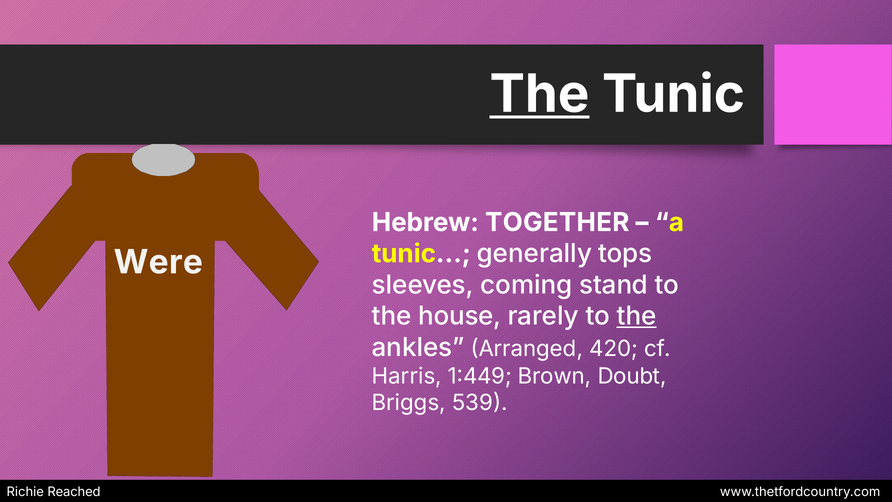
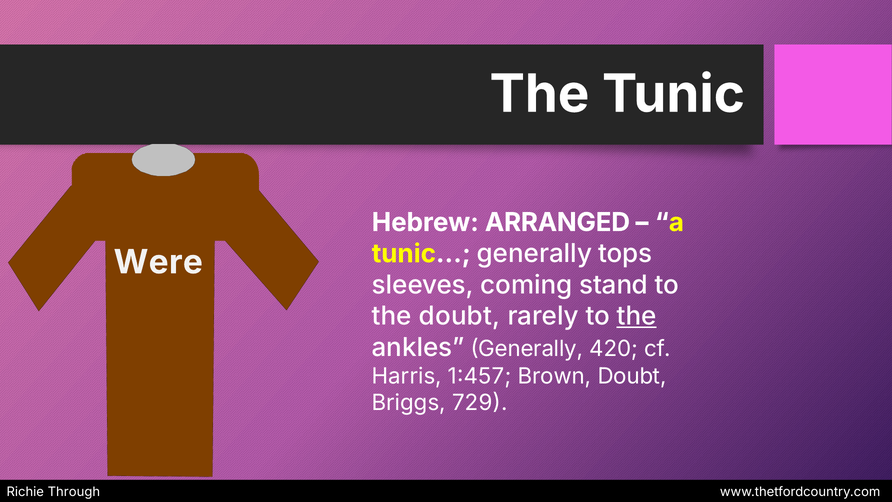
The at (539, 94) underline: present -> none
TOGETHER: TOGETHER -> ARRANGED
the house: house -> doubt
ankles Arranged: Arranged -> Generally
1:449: 1:449 -> 1:457
539: 539 -> 729
Reached: Reached -> Through
